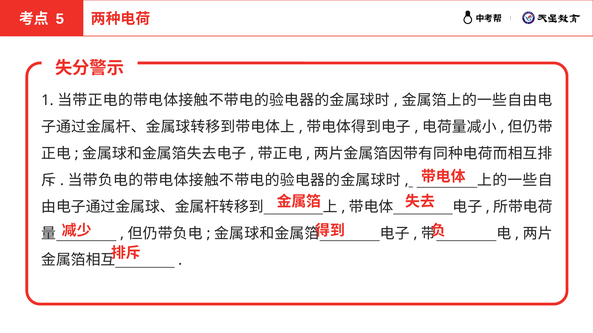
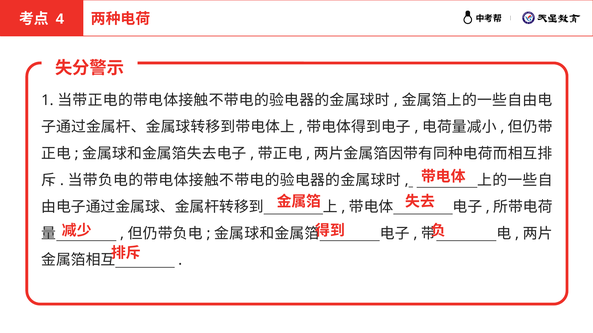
5: 5 -> 4
